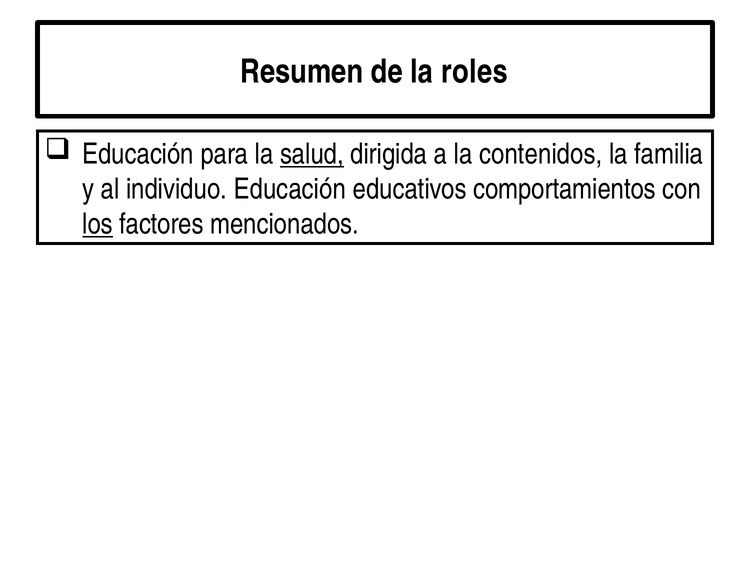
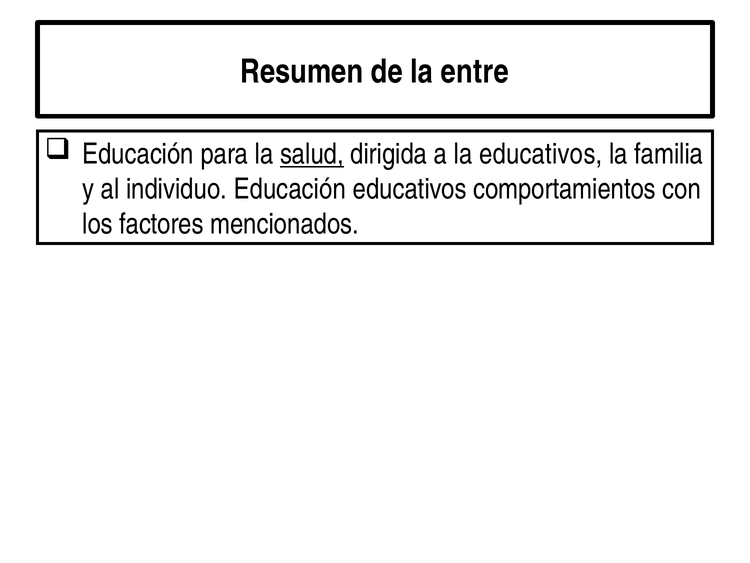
roles: roles -> entre
la contenidos: contenidos -> educativos
los underline: present -> none
